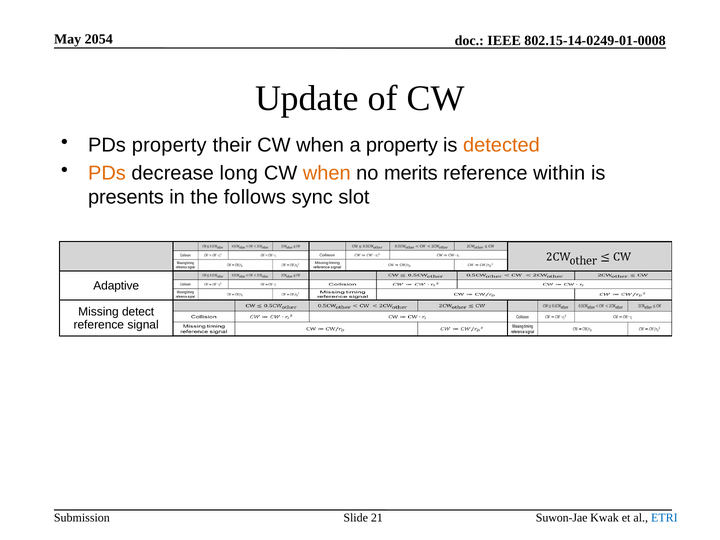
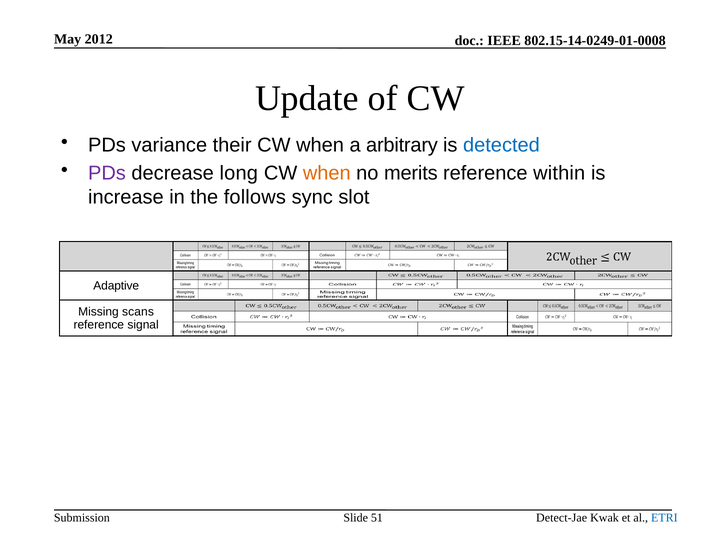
2054: 2054 -> 2012
PDs property: property -> variance
a property: property -> arbitrary
detected colour: orange -> blue
PDs at (107, 173) colour: orange -> purple
presents: presents -> increase
detect: detect -> scans
Suwon-Jae: Suwon-Jae -> Detect-Jae
21: 21 -> 51
